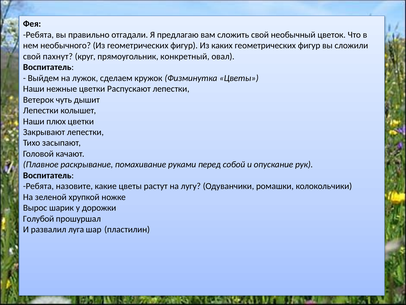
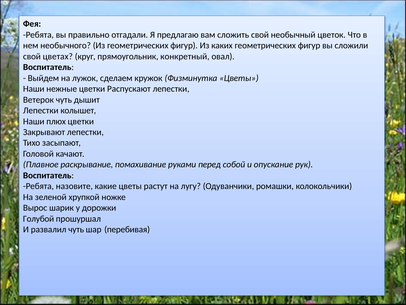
пахнут: пахнут -> цветах
развалил луга: луга -> чуть
пластилин: пластилин -> перебивая
